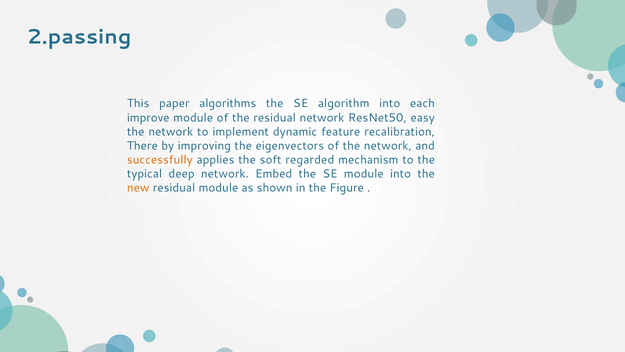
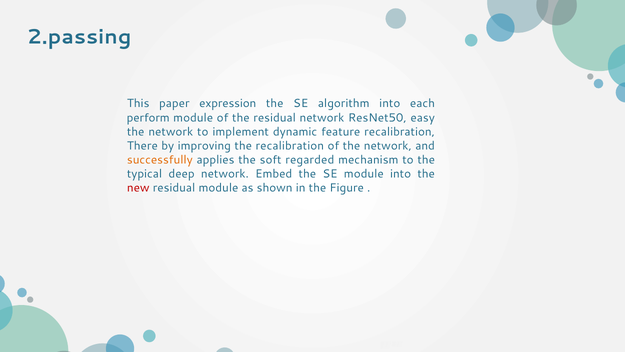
algorithms: algorithms -> expression
improve: improve -> perform
the eigenvectors: eigenvectors -> recalibration
new colour: orange -> red
